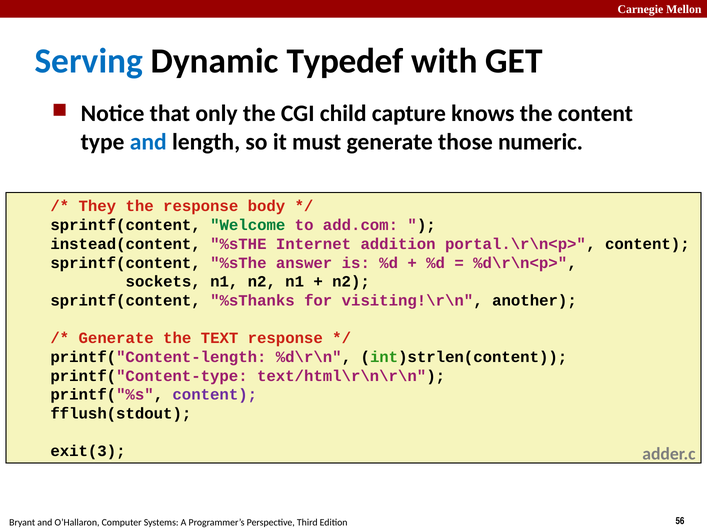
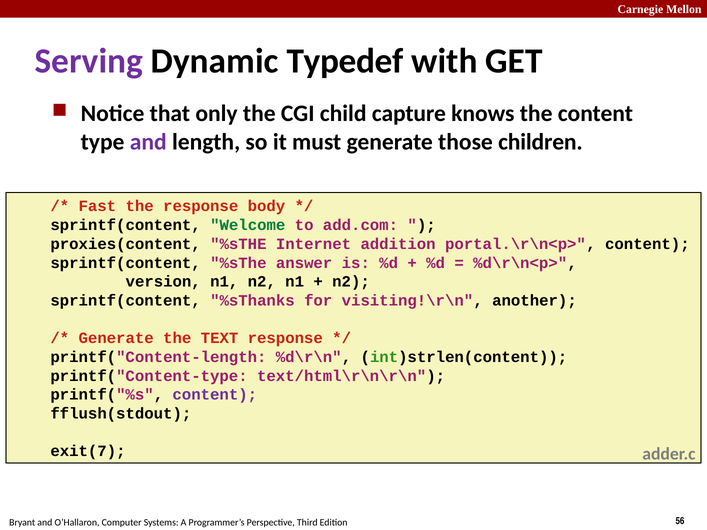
Serving colour: blue -> purple
and at (148, 142) colour: blue -> purple
numeric: numeric -> children
They: They -> Fast
instead(content: instead(content -> proxies(content
sockets: sockets -> version
exit(3: exit(3 -> exit(7
